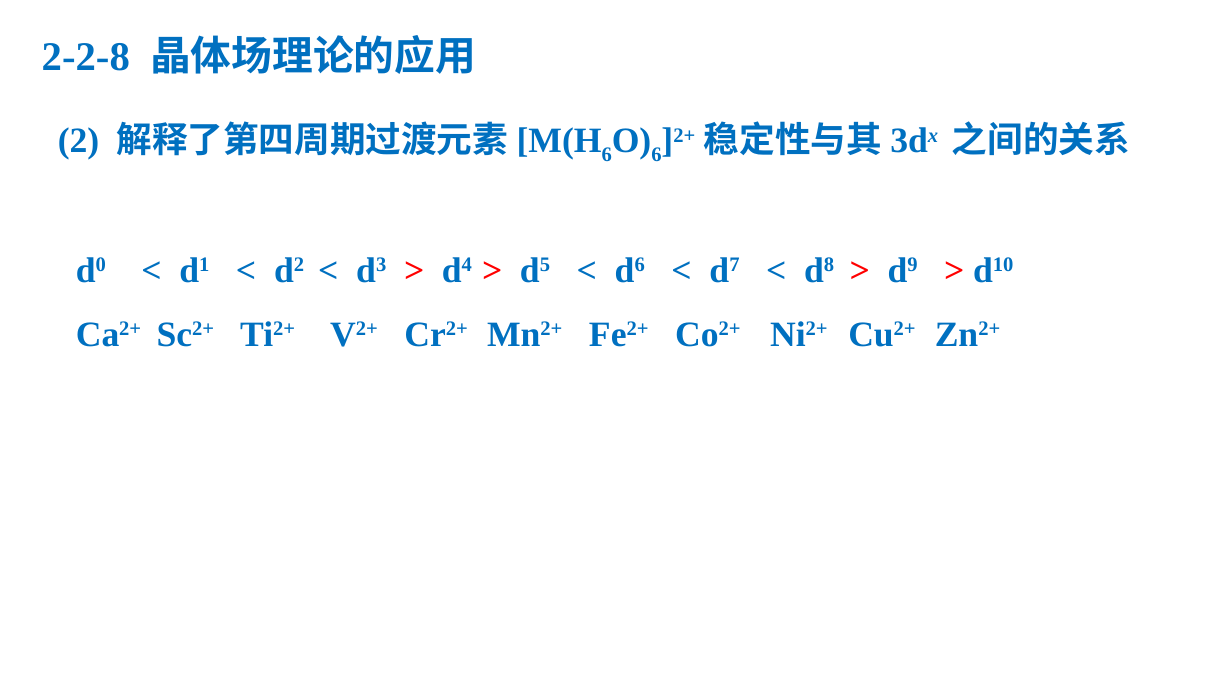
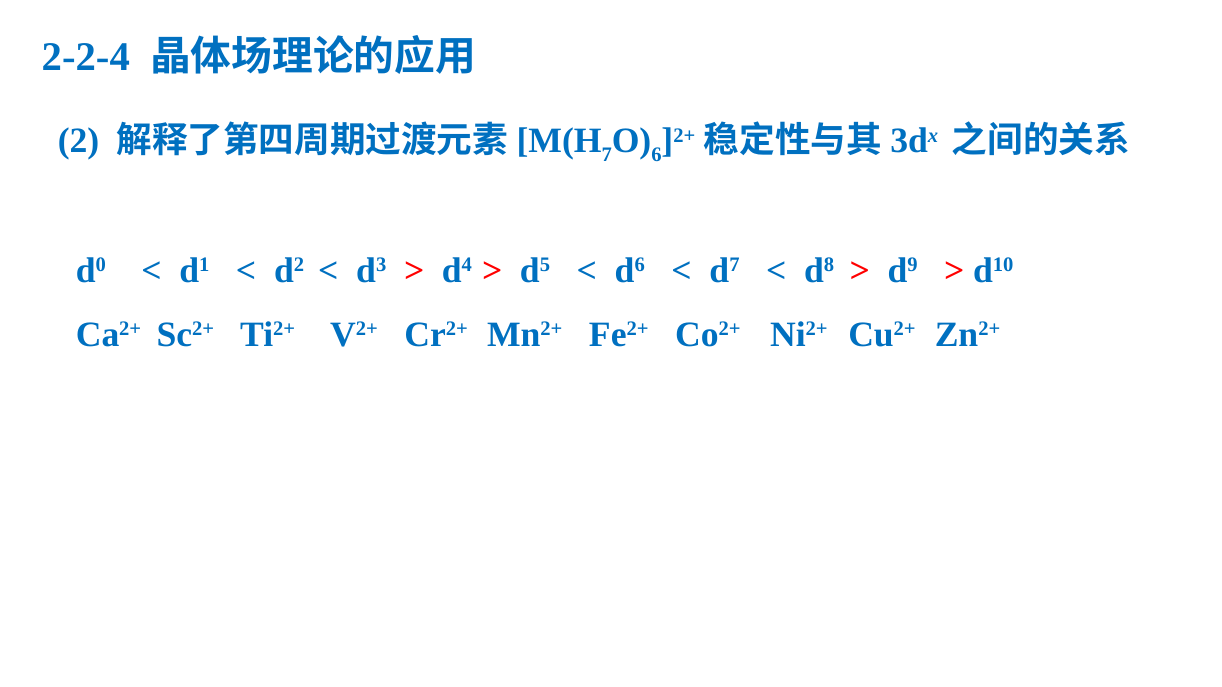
2-2-8: 2-2-8 -> 2-2-4
6 at (607, 155): 6 -> 7
